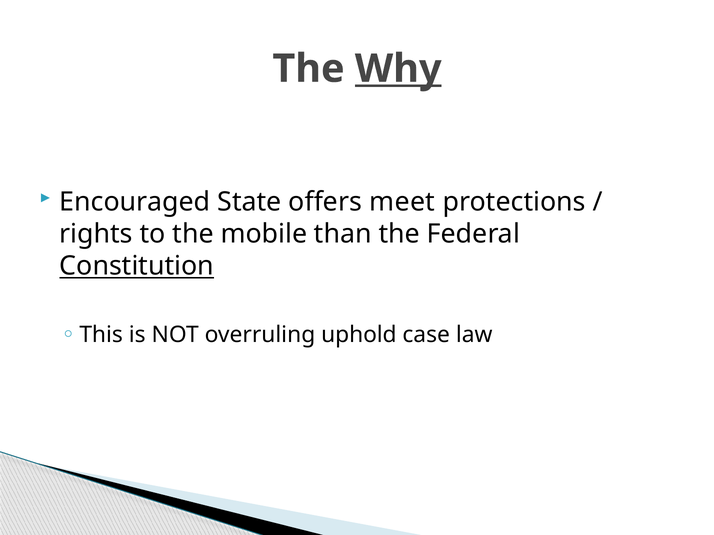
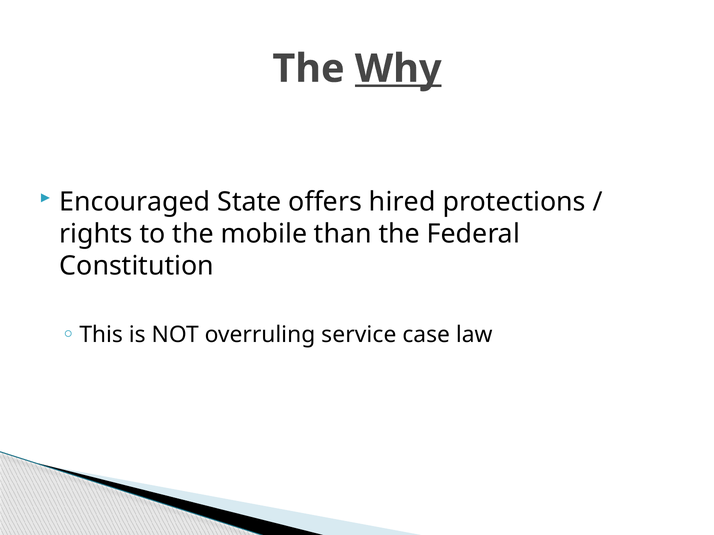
meet: meet -> hired
Constitution underline: present -> none
uphold: uphold -> service
